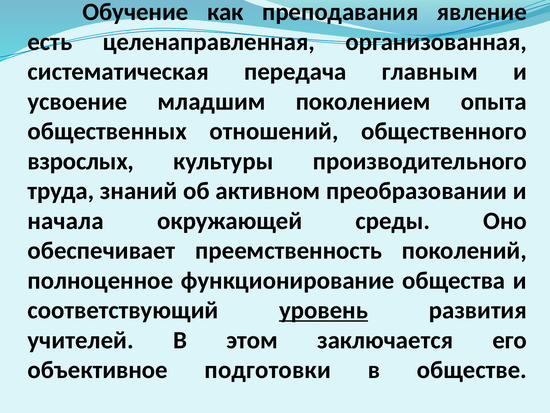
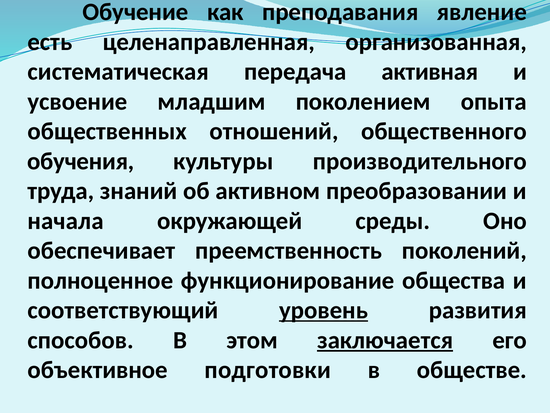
главным: главным -> активная
взрослых: взрослых -> обучения
учителей: учителей -> способов
заключается underline: none -> present
